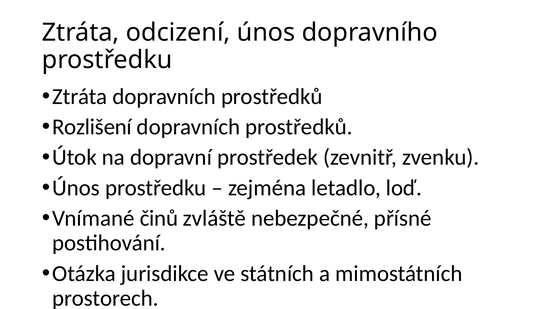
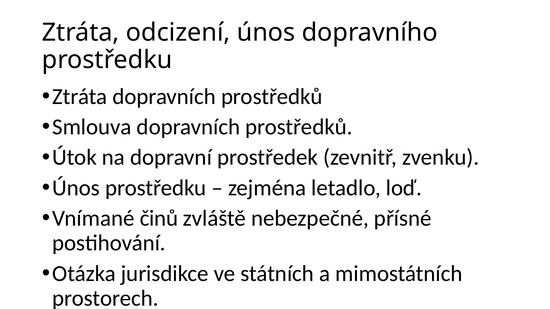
Rozlišení: Rozlišení -> Smlouva
